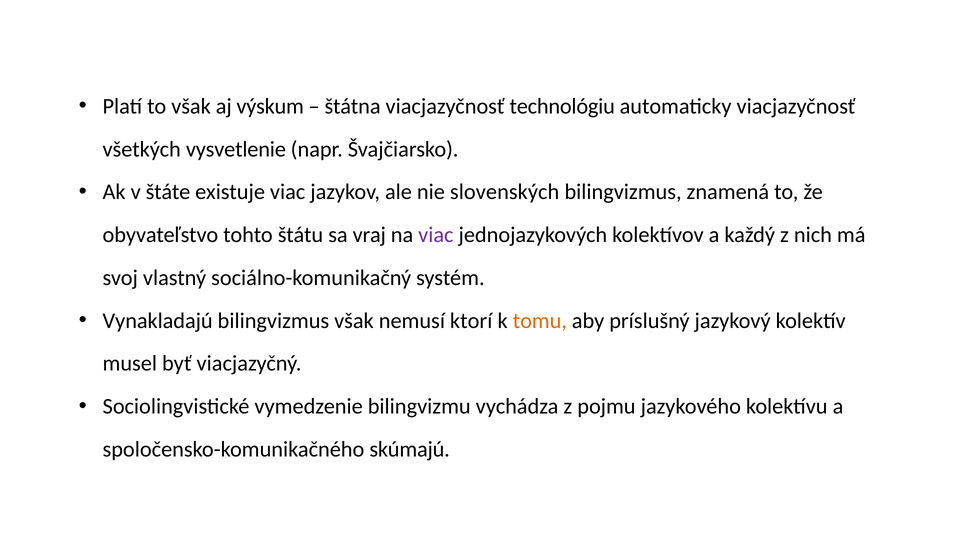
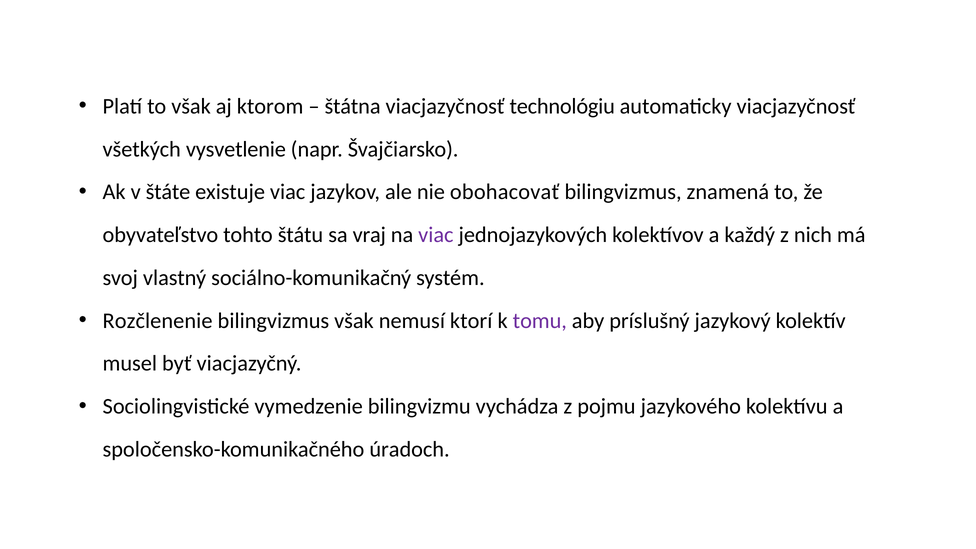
výskum: výskum -> ktorom
slovenských: slovenských -> obohacovať
Vynakladajú: Vynakladajú -> Rozčlenenie
tomu colour: orange -> purple
skúmajú: skúmajú -> úradoch
